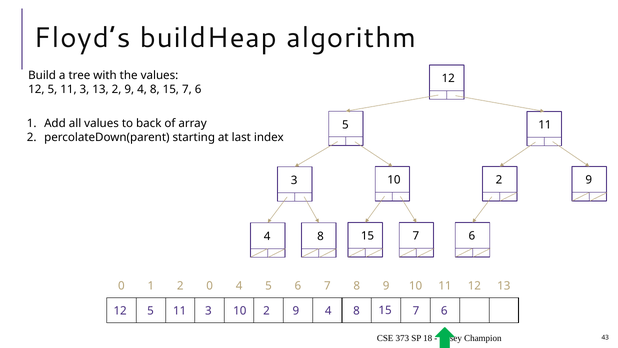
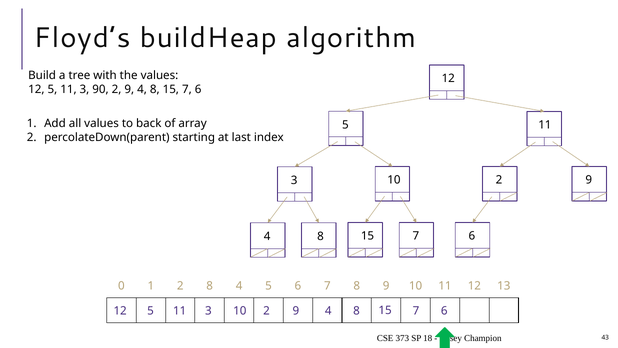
3 13: 13 -> 90
2 0: 0 -> 8
